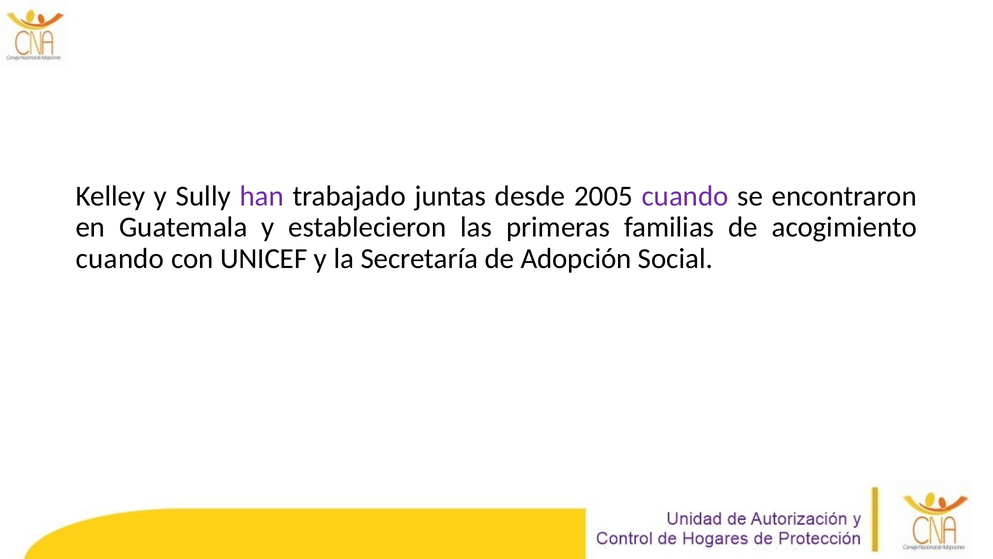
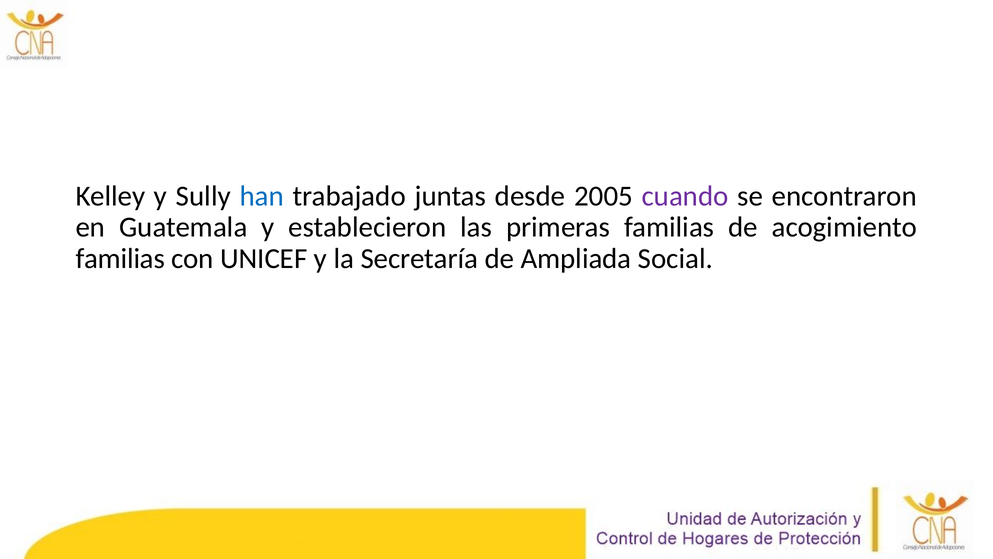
han colour: purple -> blue
cuando at (120, 259): cuando -> familias
Adopción: Adopción -> Ampliada
